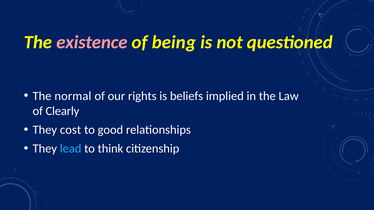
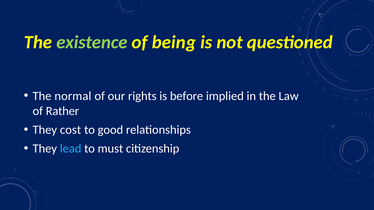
existence colour: pink -> light green
beliefs: beliefs -> before
Clearly: Clearly -> Rather
think: think -> must
